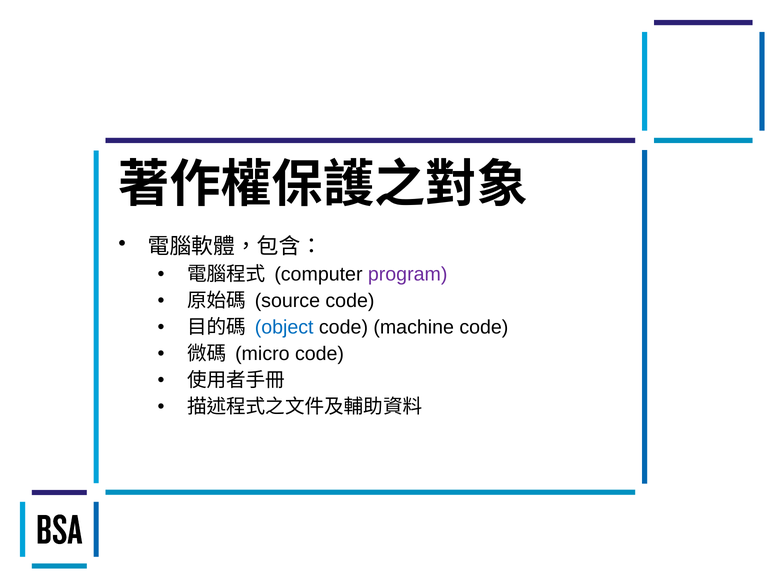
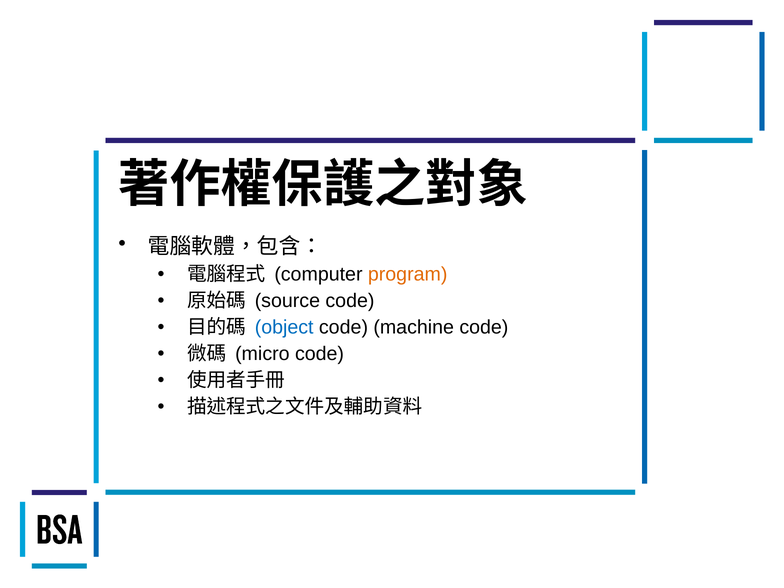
program colour: purple -> orange
